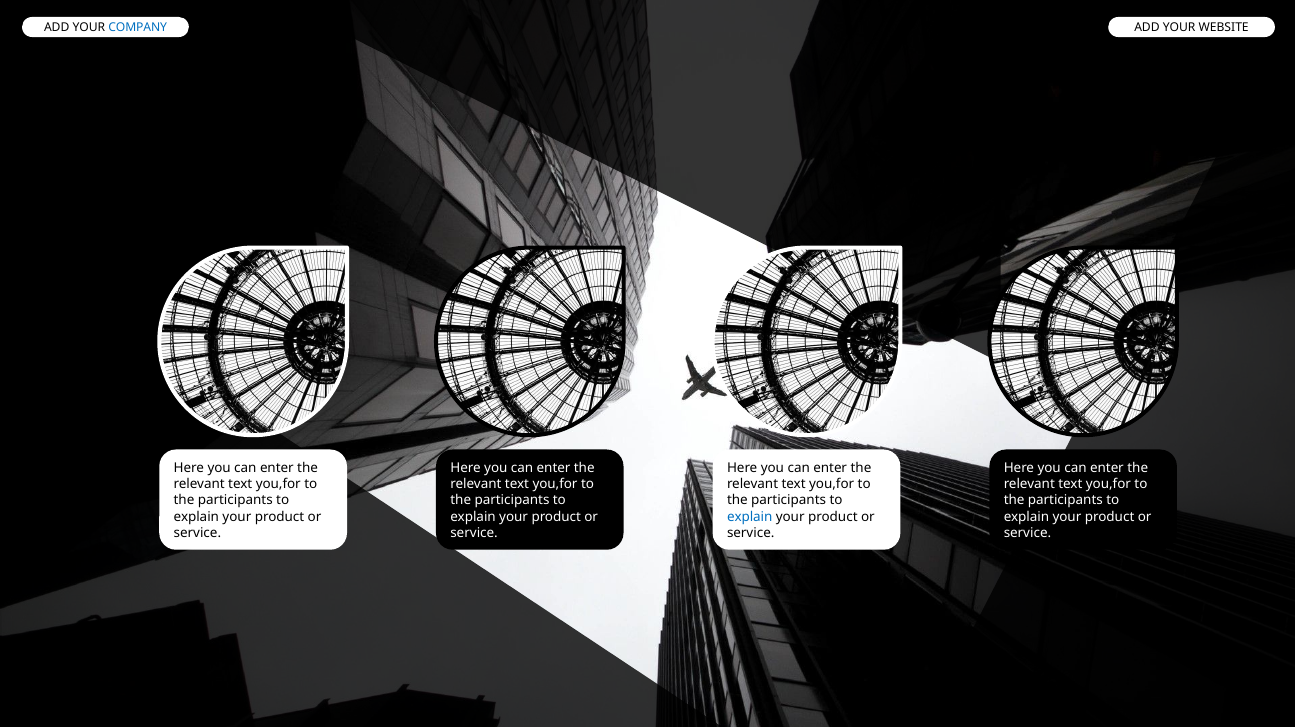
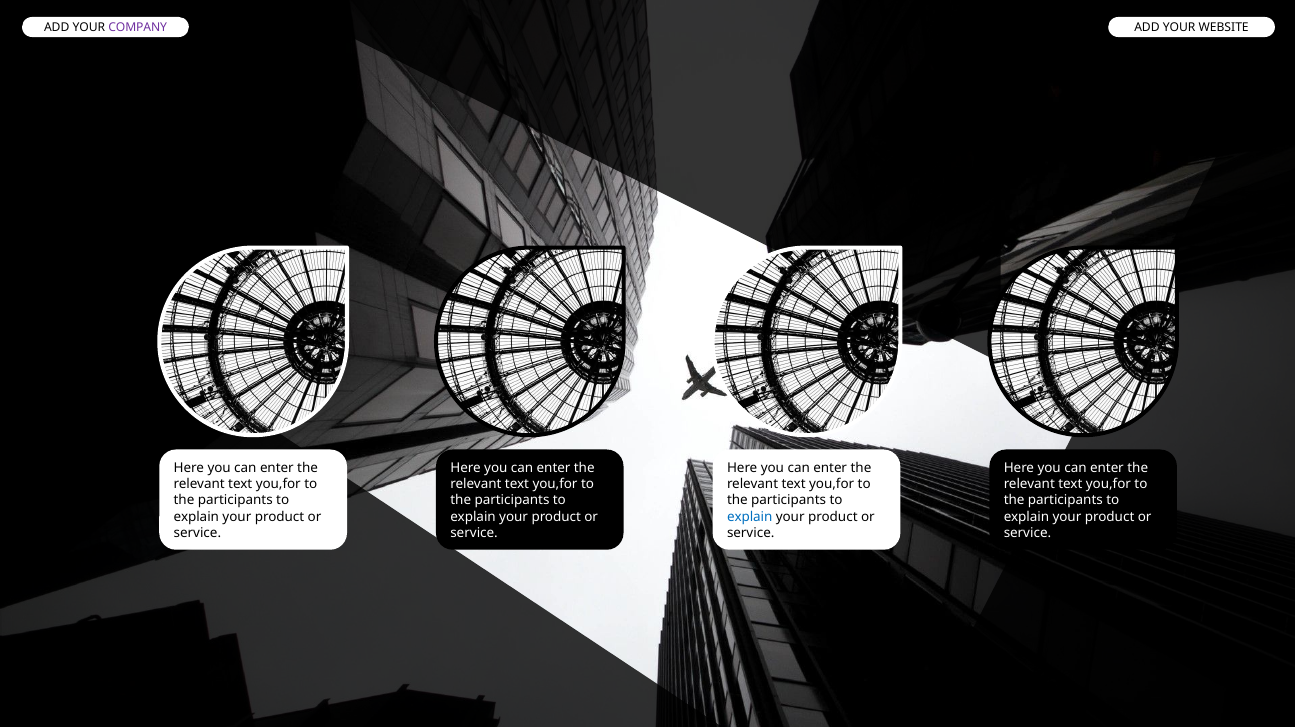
COMPANY colour: blue -> purple
